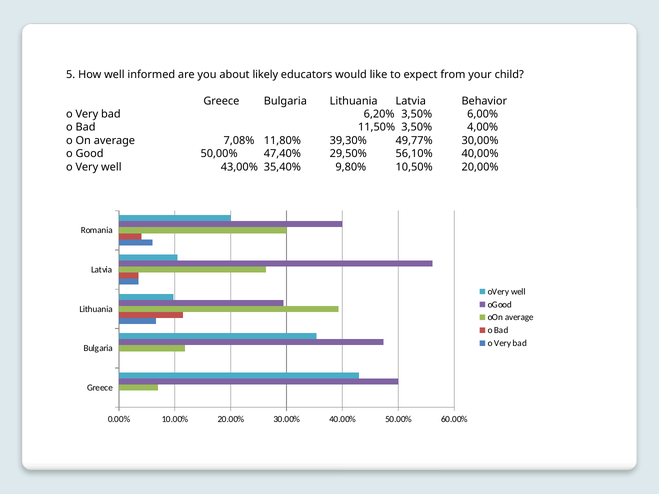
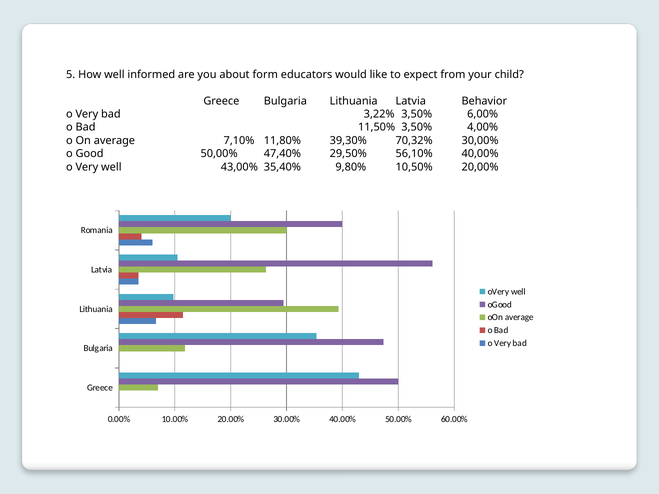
likely: likely -> form
6,20%: 6,20% -> 3,22%
7,08%: 7,08% -> 7,10%
49,77%: 49,77% -> 70,32%
